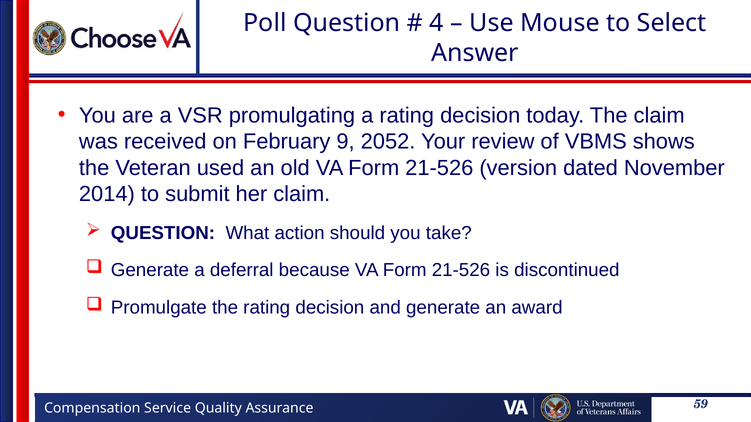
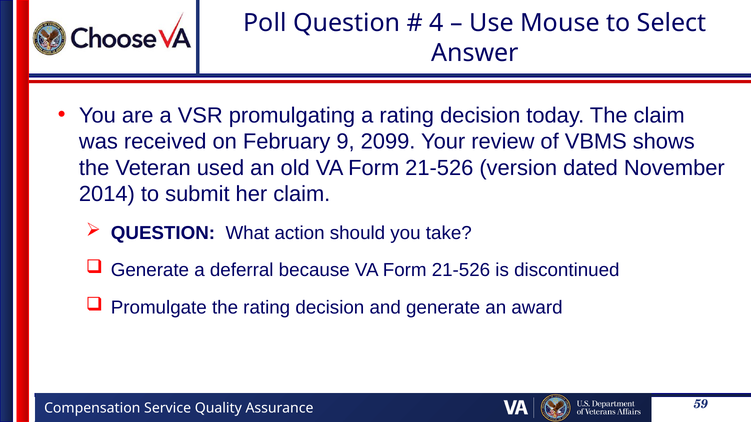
2052: 2052 -> 2099
